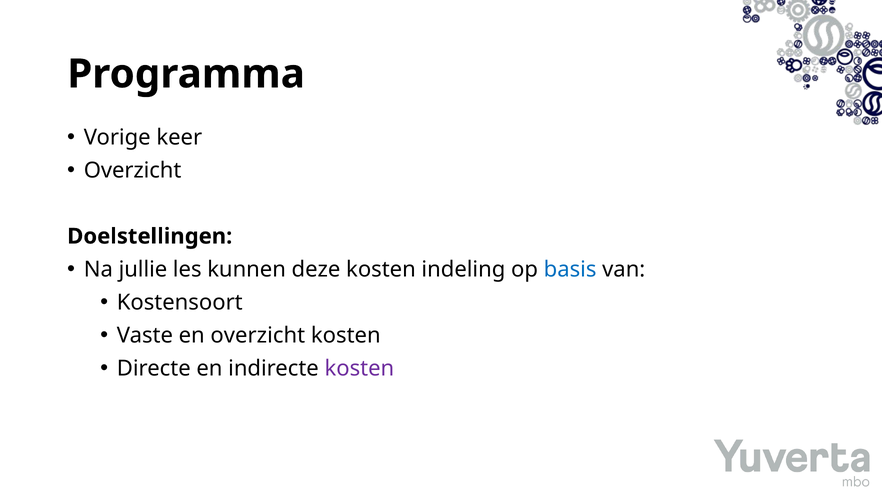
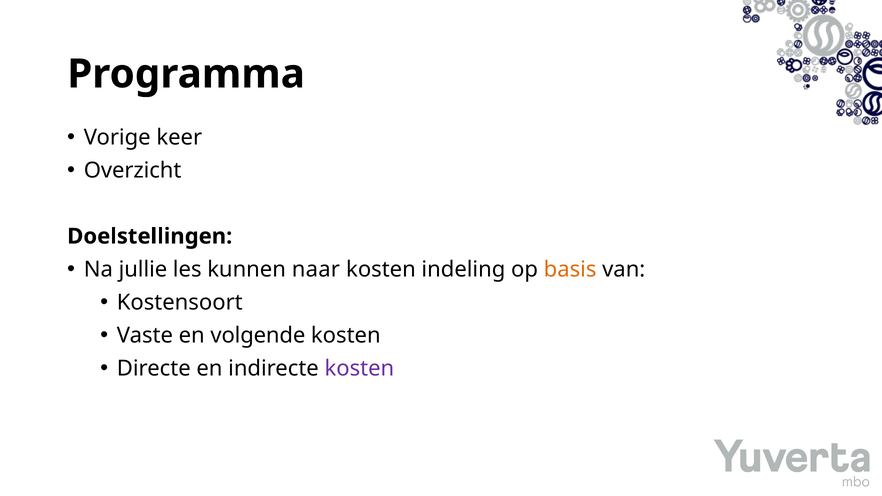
deze: deze -> naar
basis colour: blue -> orange
en overzicht: overzicht -> volgende
